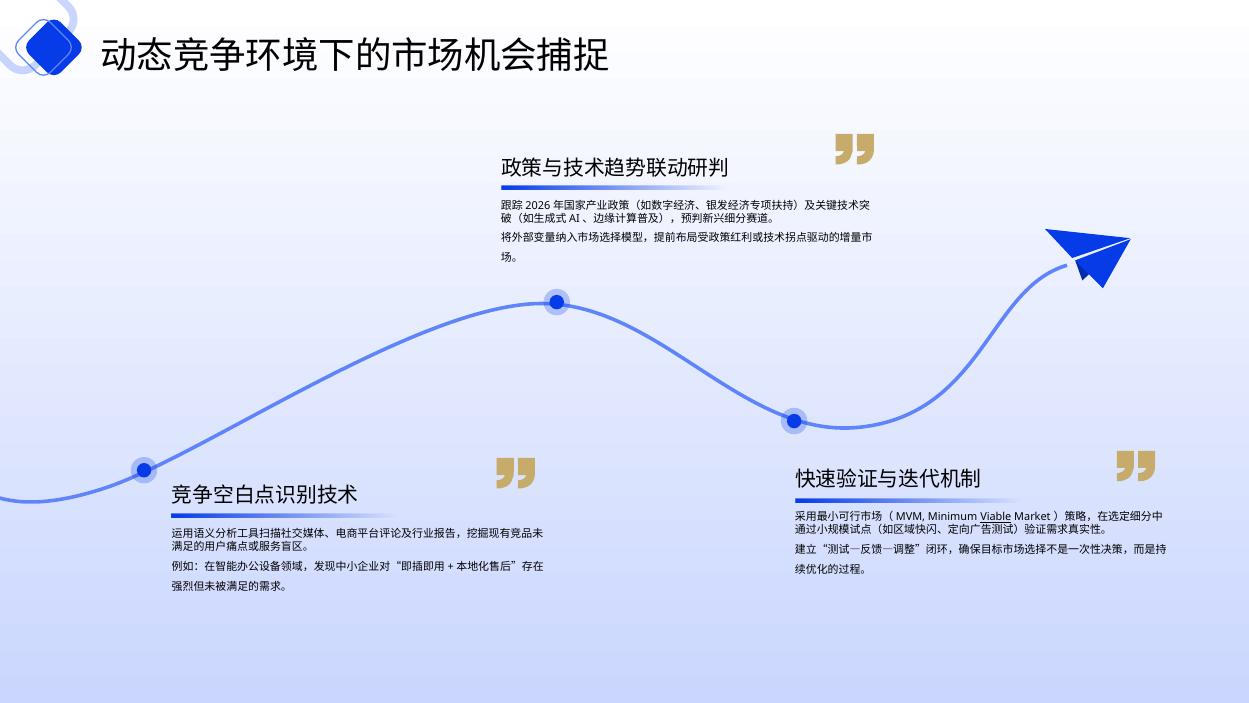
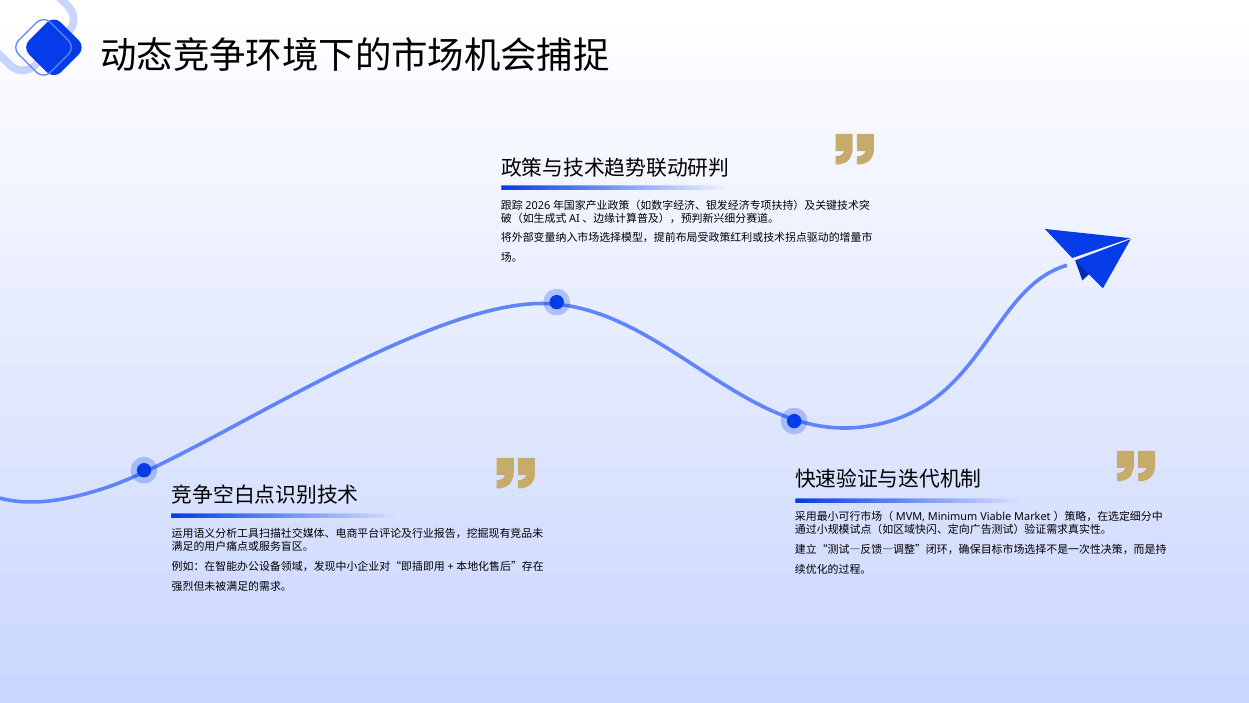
Viable underline: present -> none
